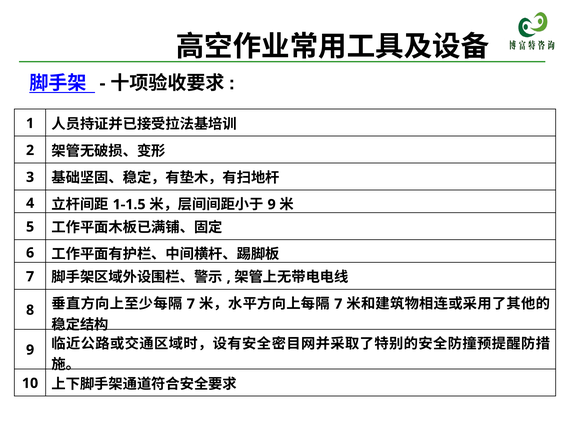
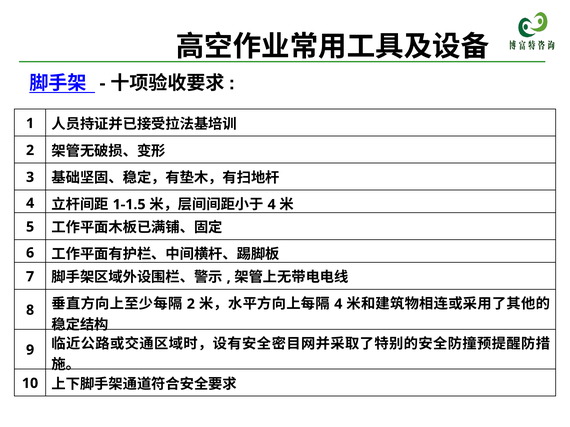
9 at (272, 205): 9 -> 4
7 at (191, 304): 7 -> 2
7 at (338, 304): 7 -> 4
